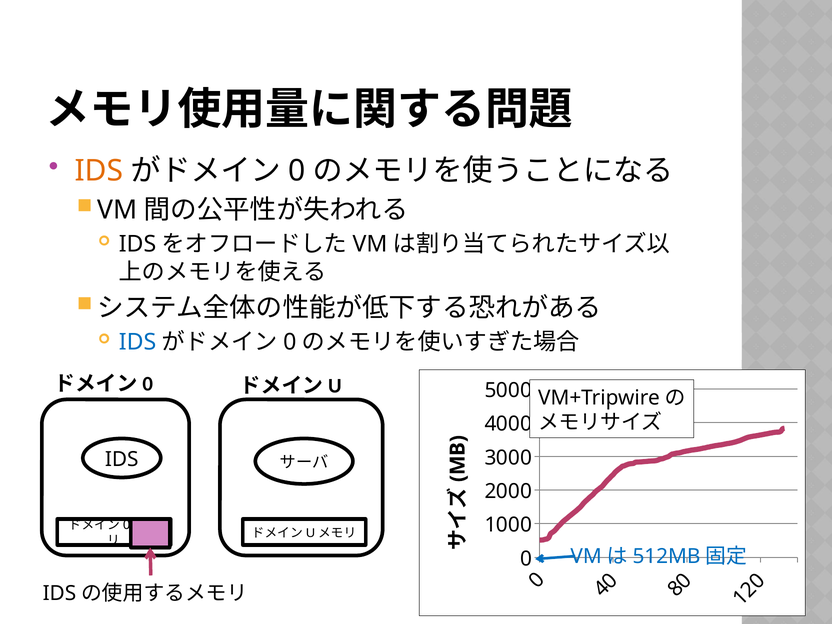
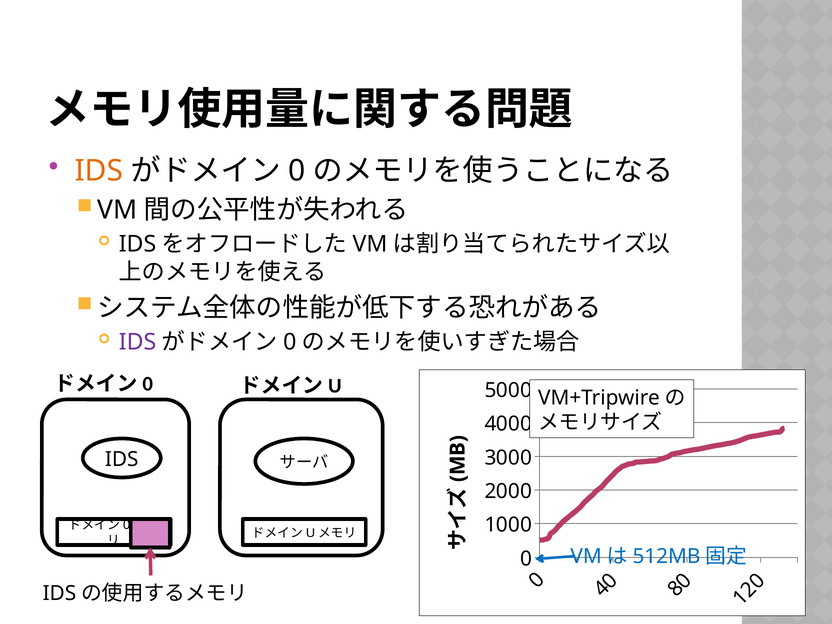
IDS at (138, 342) colour: blue -> purple
